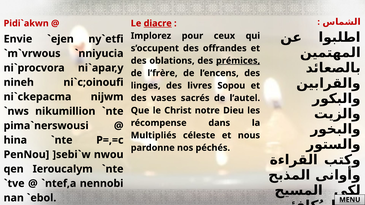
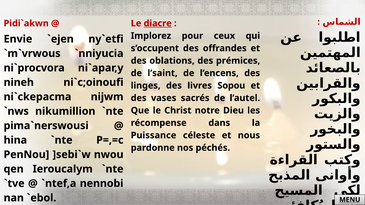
prémices underline: present -> none
l’frère: l’frère -> l’saint
Multipliés: Multipliés -> Puissance
